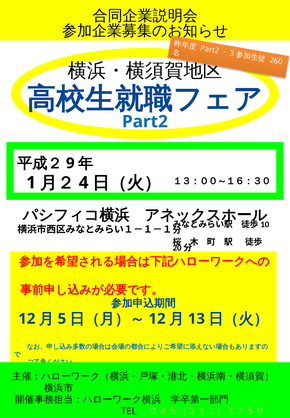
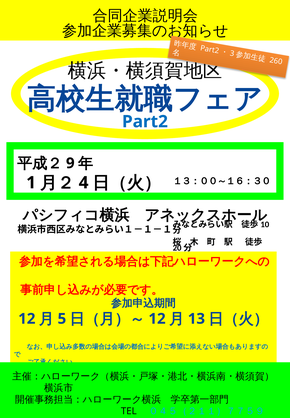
０４５（２１１）７７５９ colour: light green -> light blue
